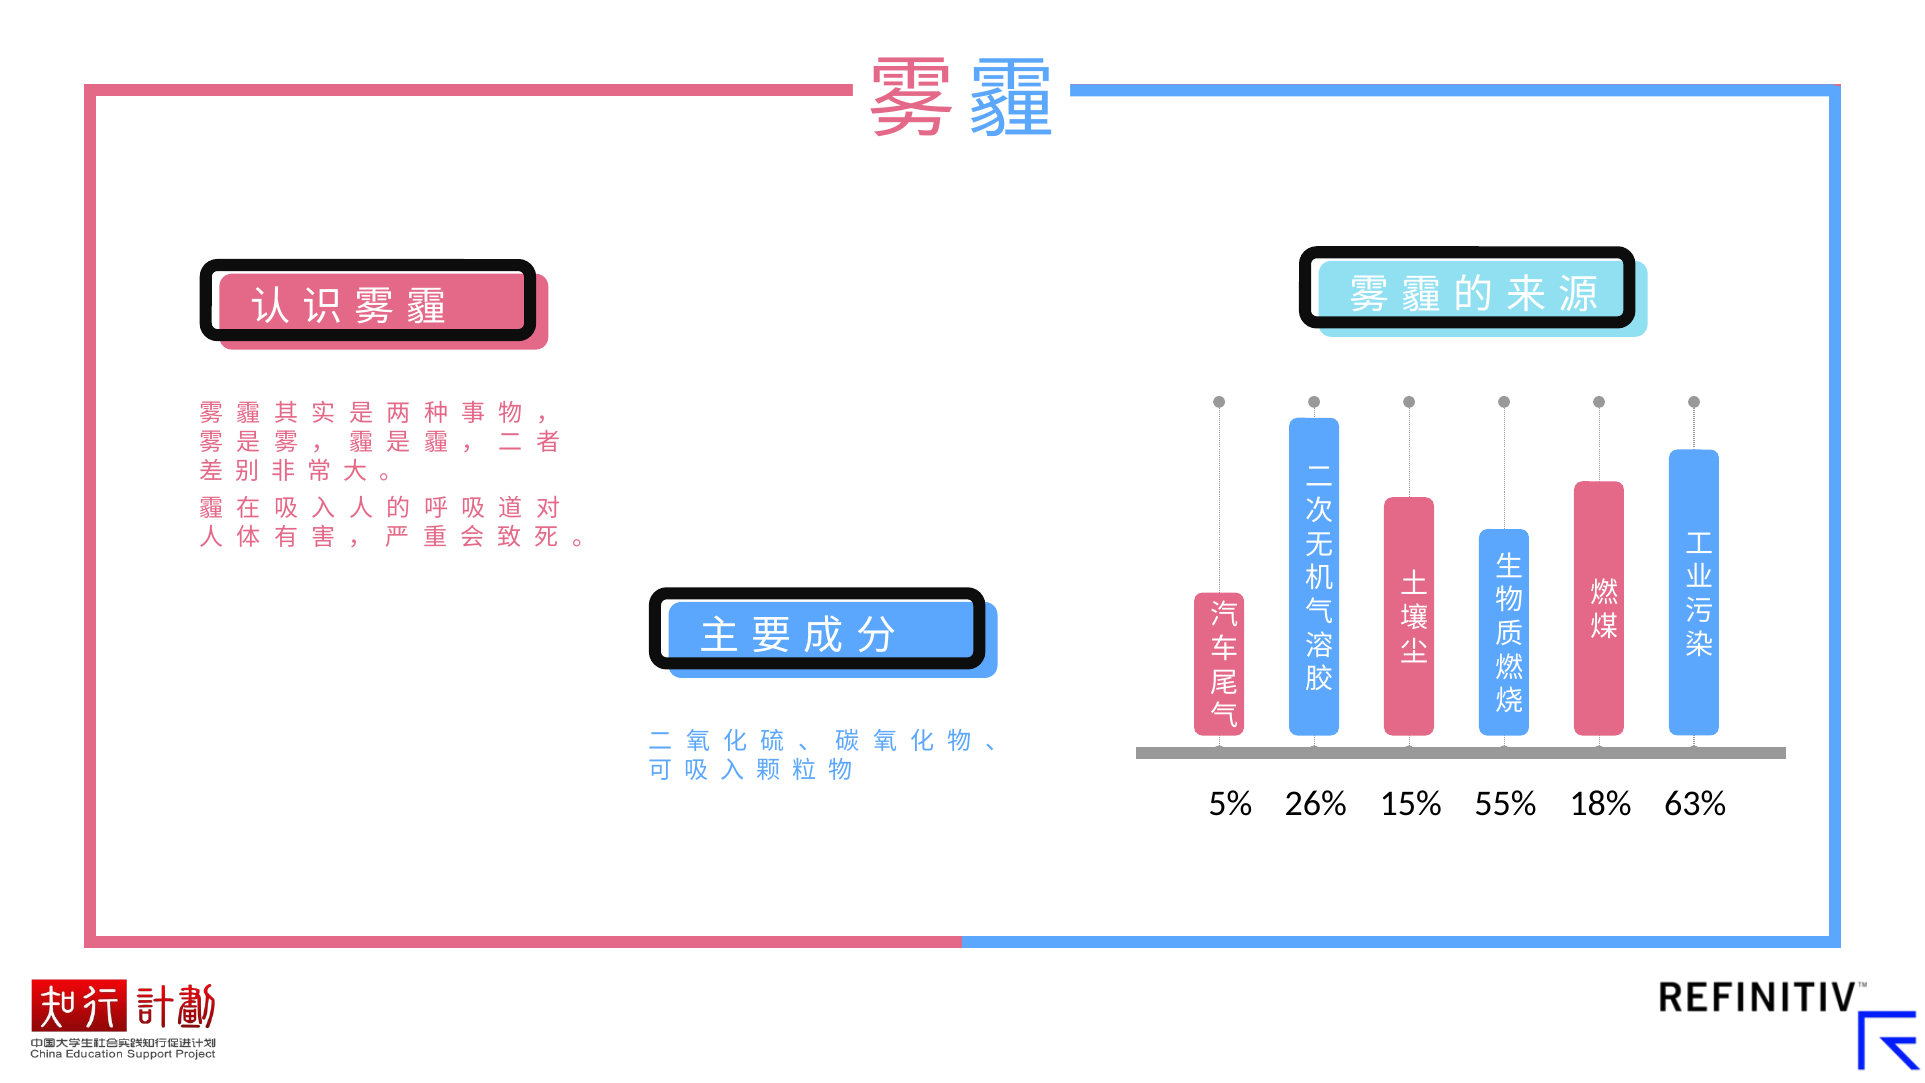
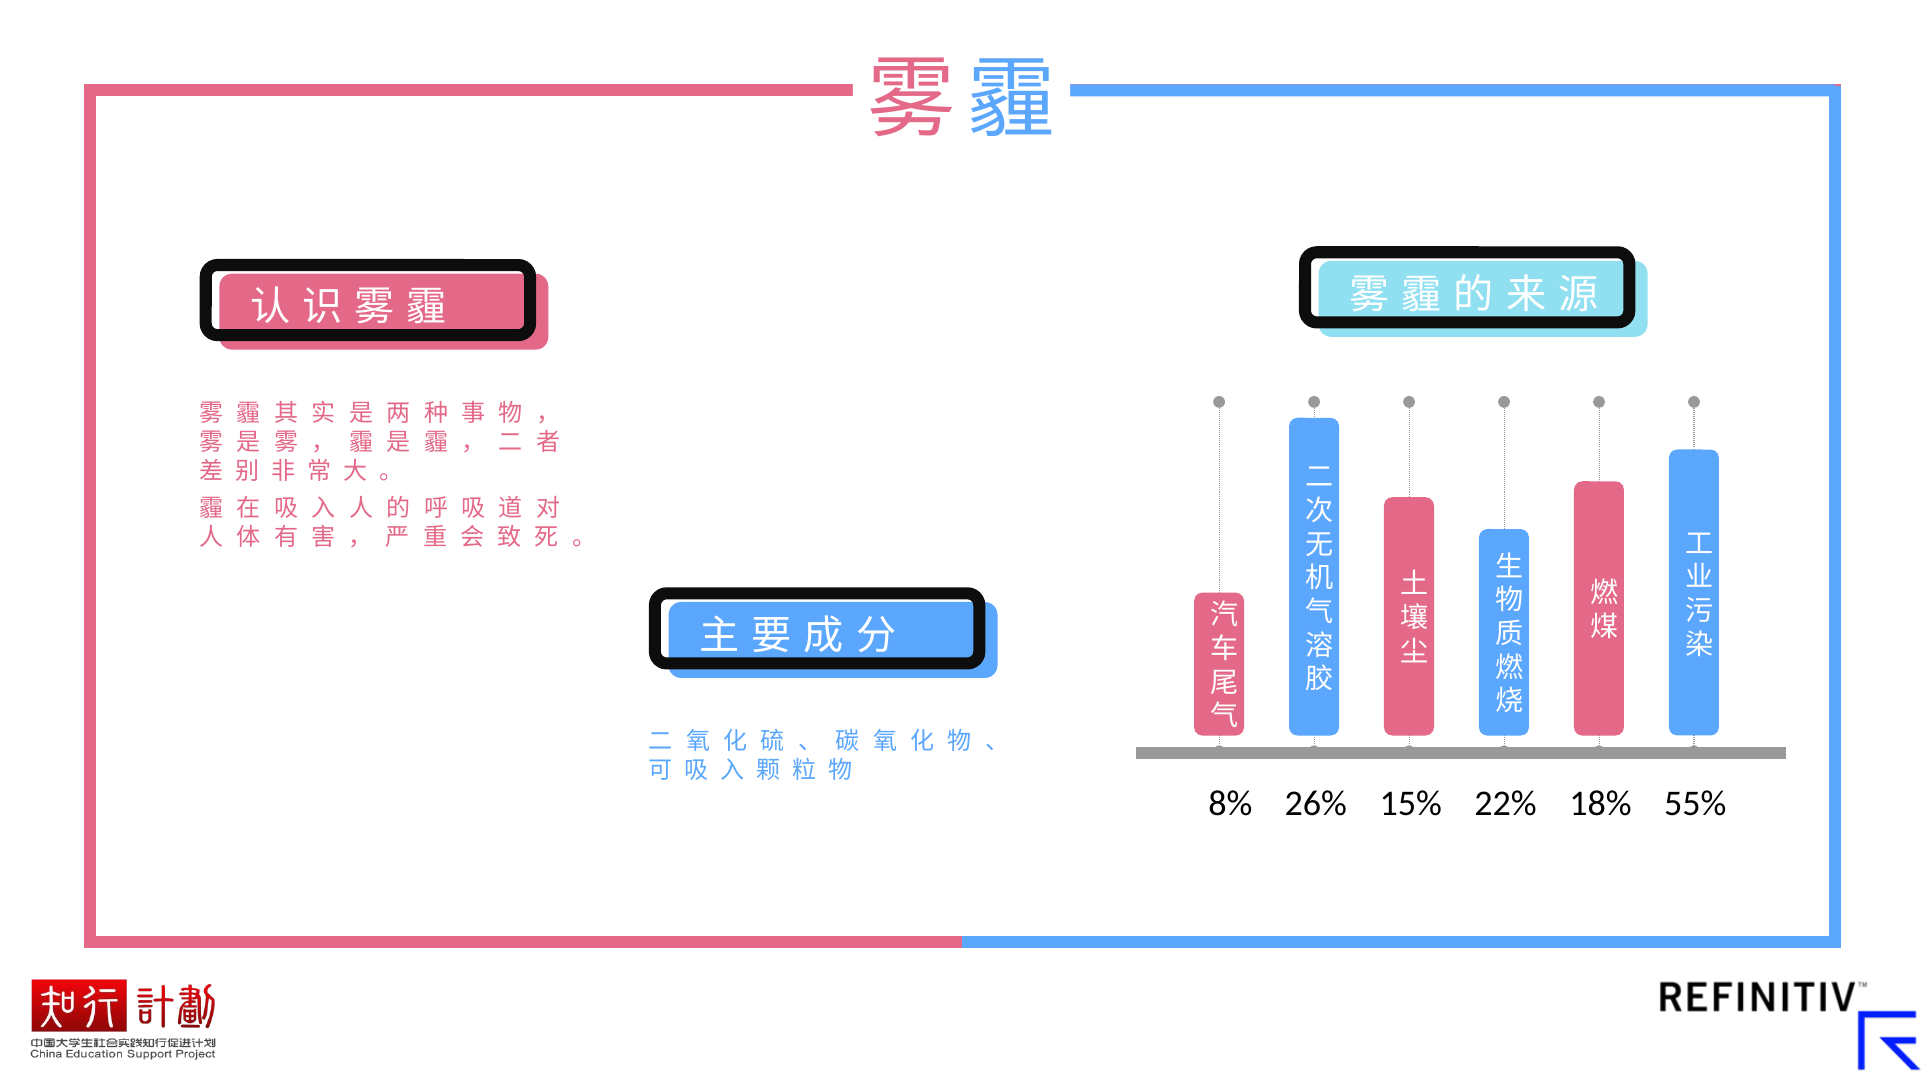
5%: 5% -> 8%
55%: 55% -> 22%
63%: 63% -> 55%
